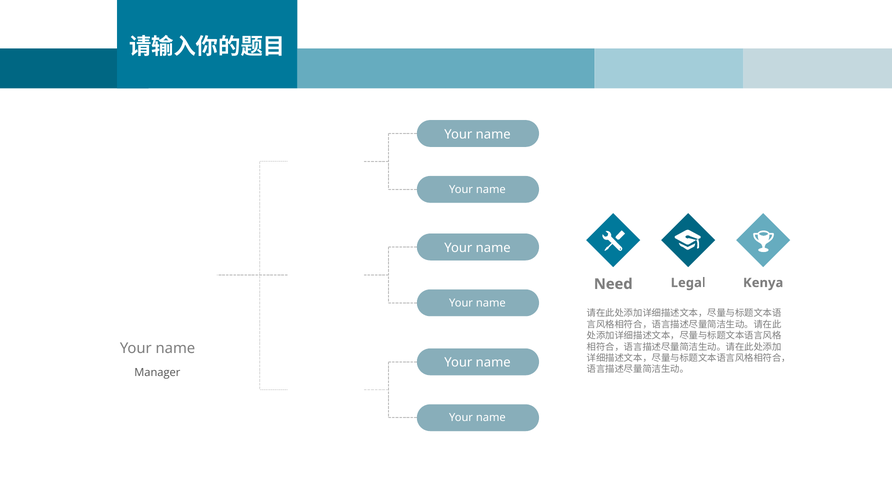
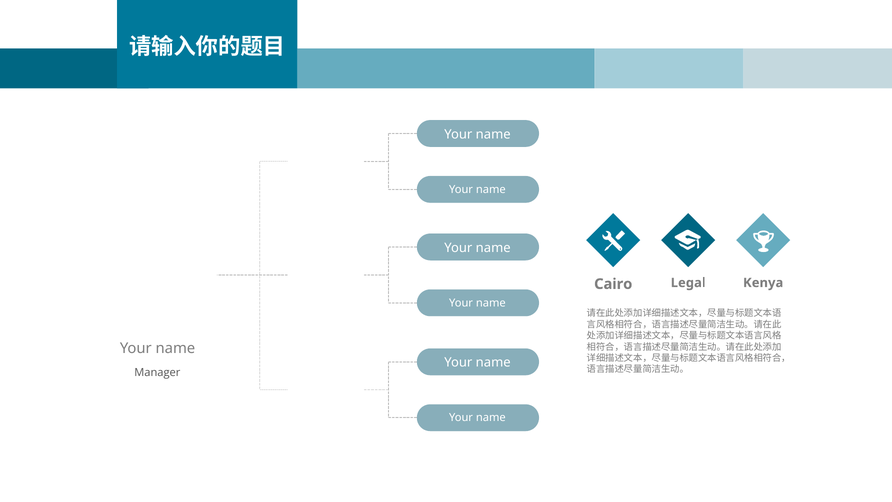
Need: Need -> Cairo
